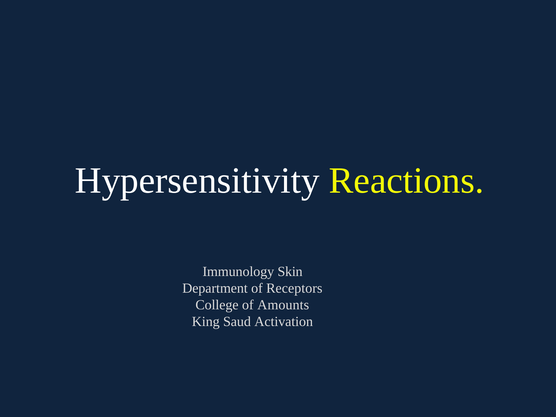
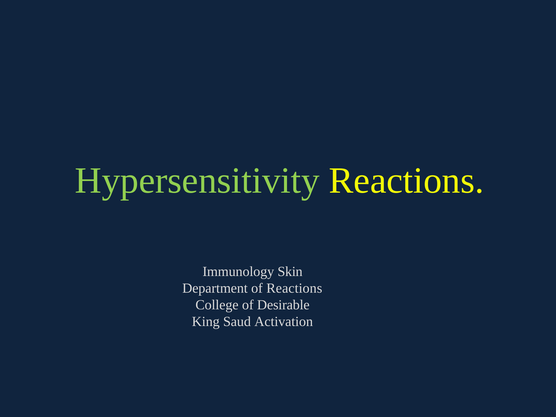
Hypersensitivity colour: white -> light green
of Receptors: Receptors -> Reactions
Amounts: Amounts -> Desirable
